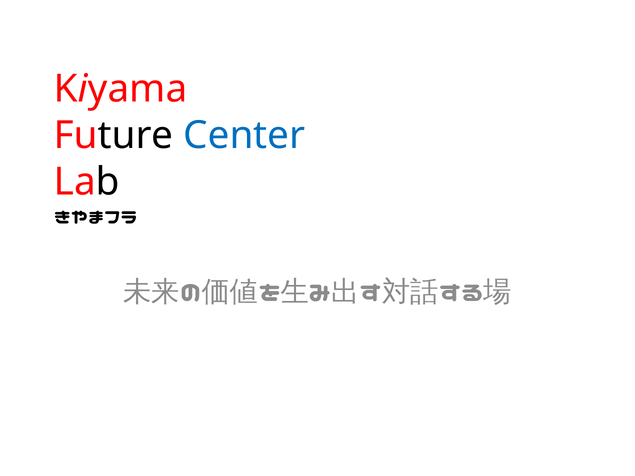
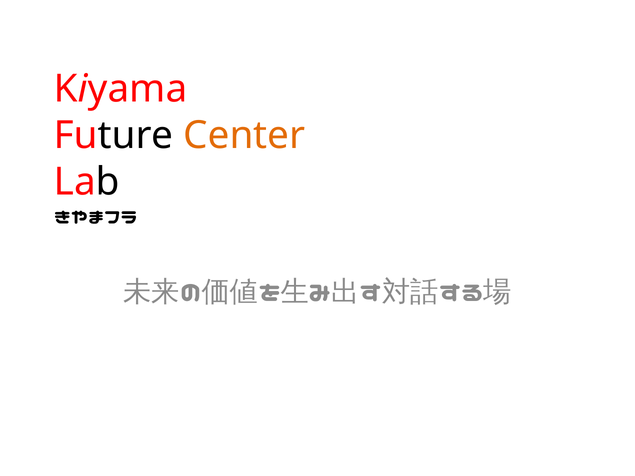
Center colour: blue -> orange
